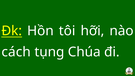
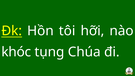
cách: cách -> khóc
